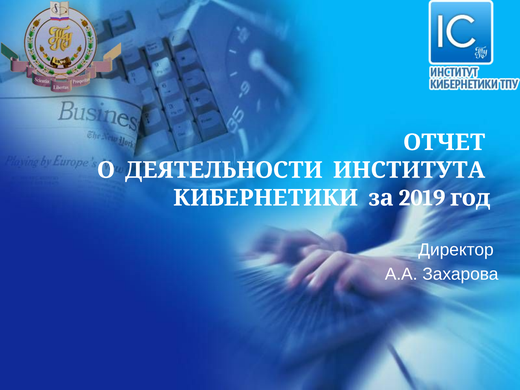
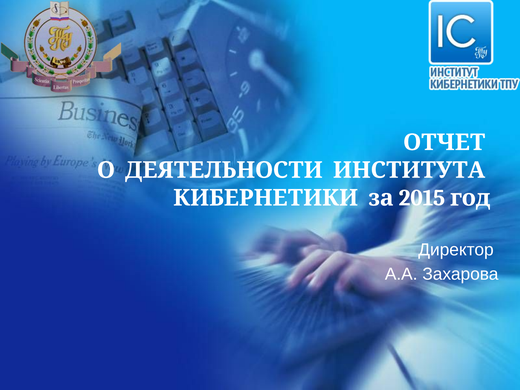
2019: 2019 -> 2015
